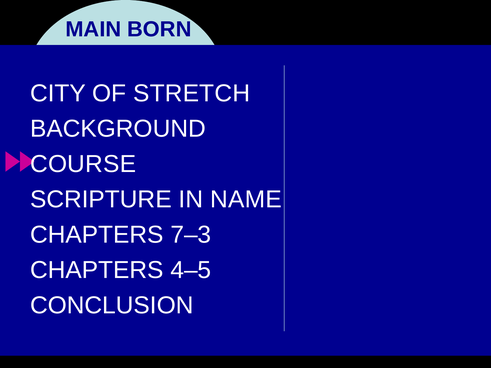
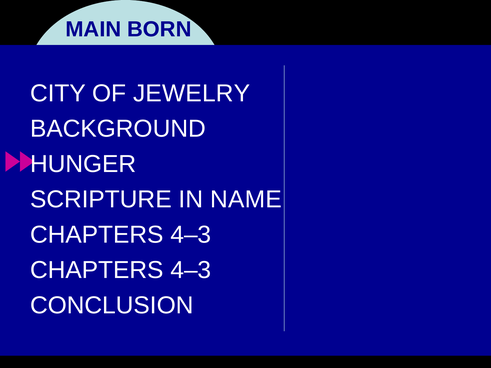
STRETCH: STRETCH -> JEWELRY
COURSE: COURSE -> HUNGER
7–3 at (191, 235): 7–3 -> 4–3
4–5 at (191, 270): 4–5 -> 4–3
